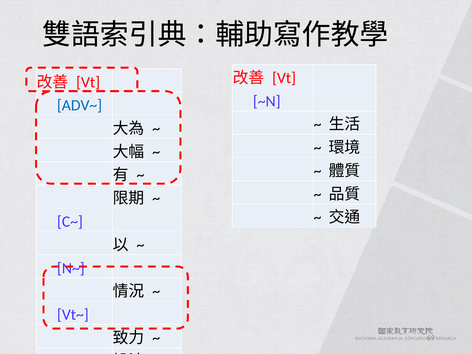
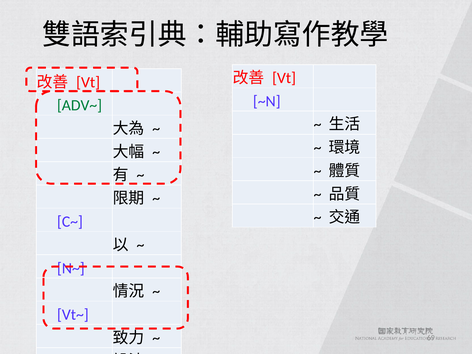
ADV~ colour: blue -> green
